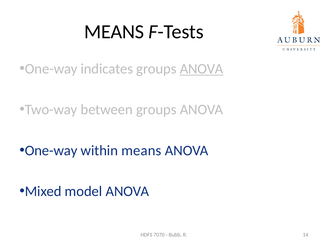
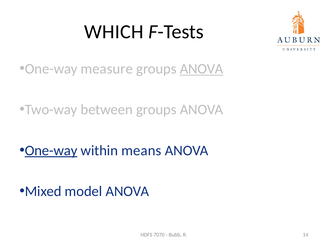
MEANS at (114, 32): MEANS -> WHICH
indicates: indicates -> measure
One-way at (51, 151) underline: none -> present
